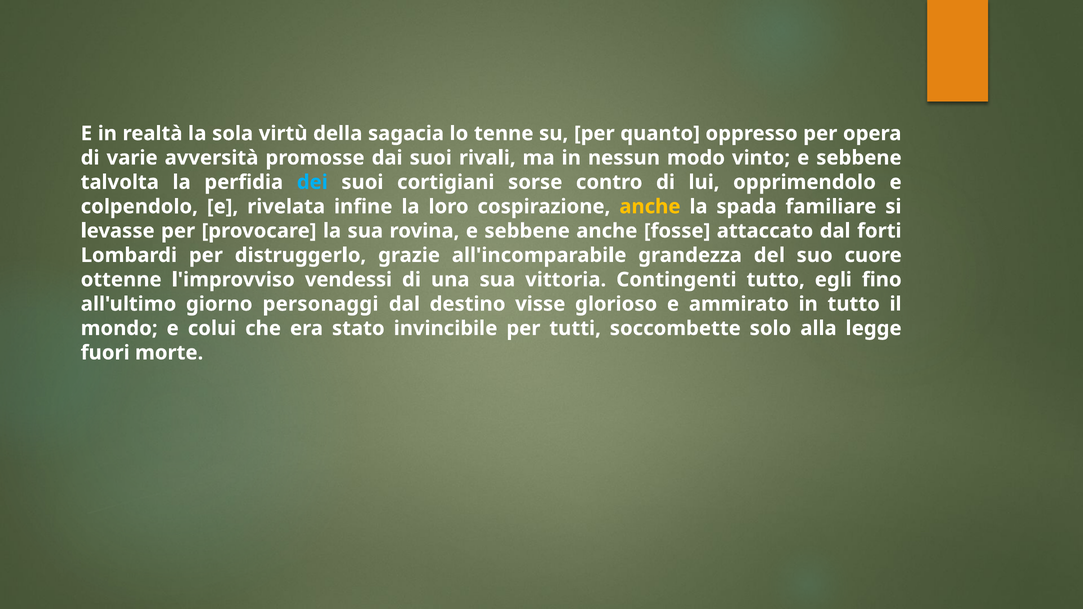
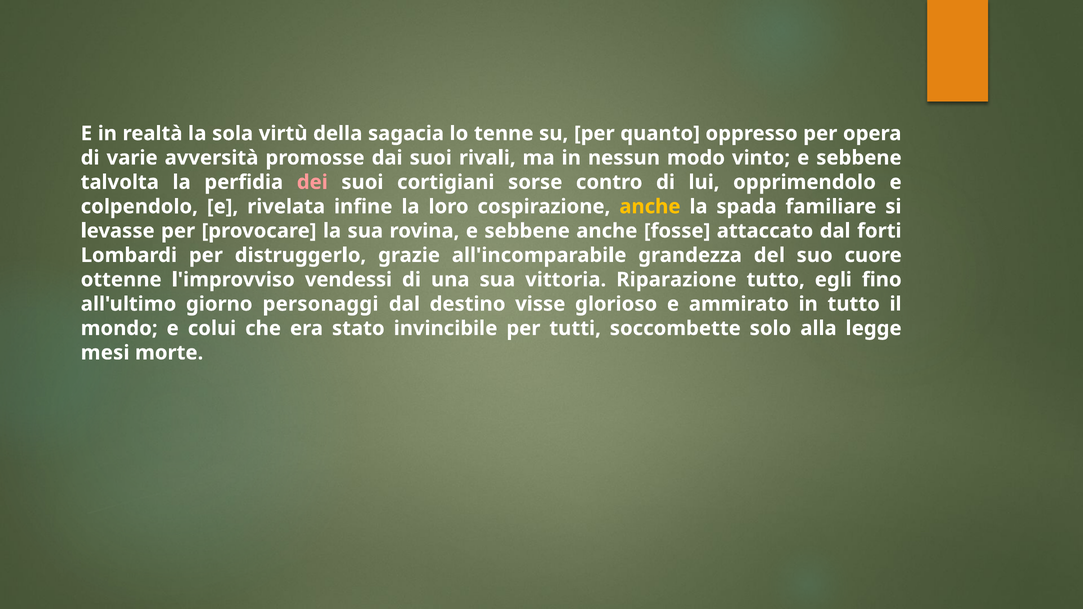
dei colour: light blue -> pink
Contingenti: Contingenti -> Riparazione
fuori: fuori -> mesi
